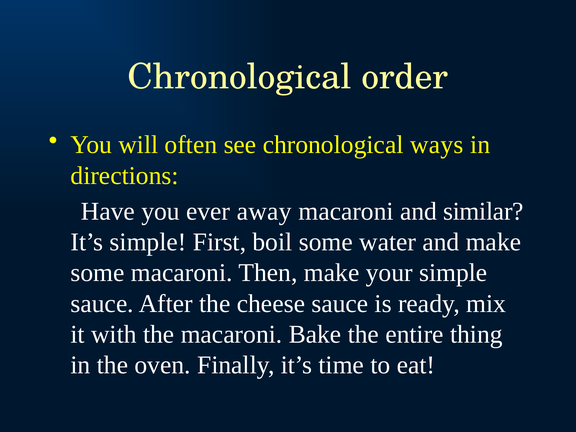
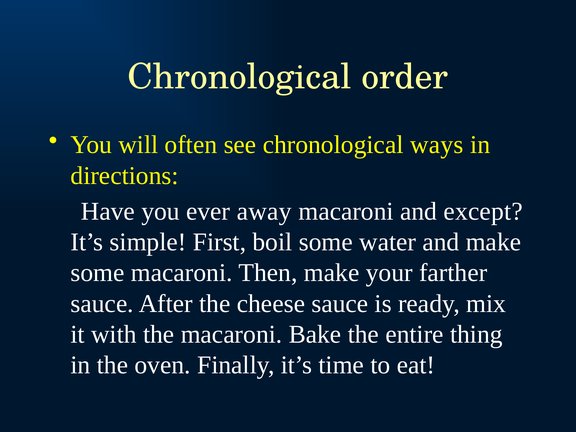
similar: similar -> except
your simple: simple -> farther
